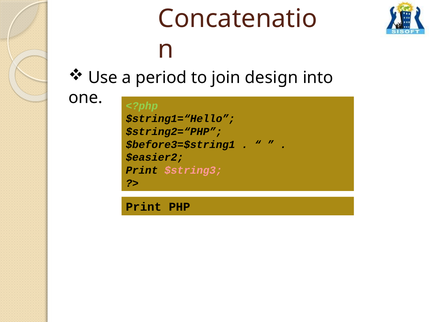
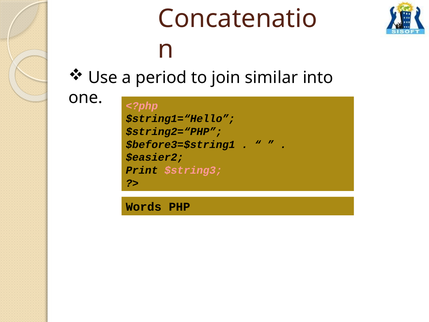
design: design -> similar
<?php colour: light green -> pink
Print at (144, 207): Print -> Words
